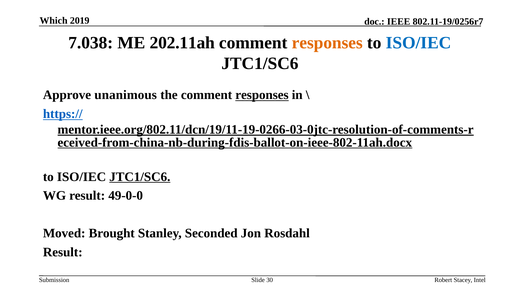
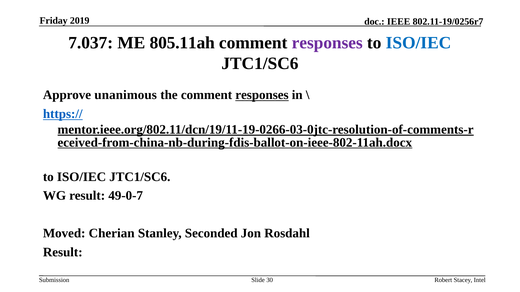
Which: Which -> Friday
7.038: 7.038 -> 7.037
202.11ah: 202.11ah -> 805.11ah
responses at (327, 43) colour: orange -> purple
JTC1/SC6 at (140, 177) underline: present -> none
49-0-0: 49-0-0 -> 49-0-7
Brought: Brought -> Cherian
